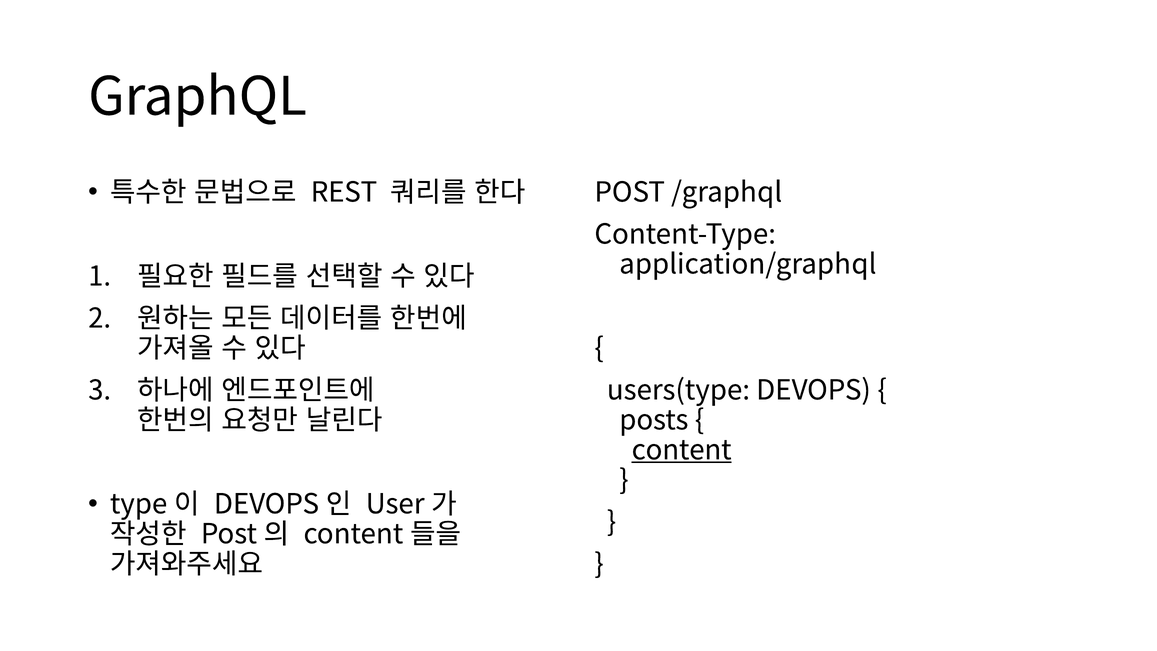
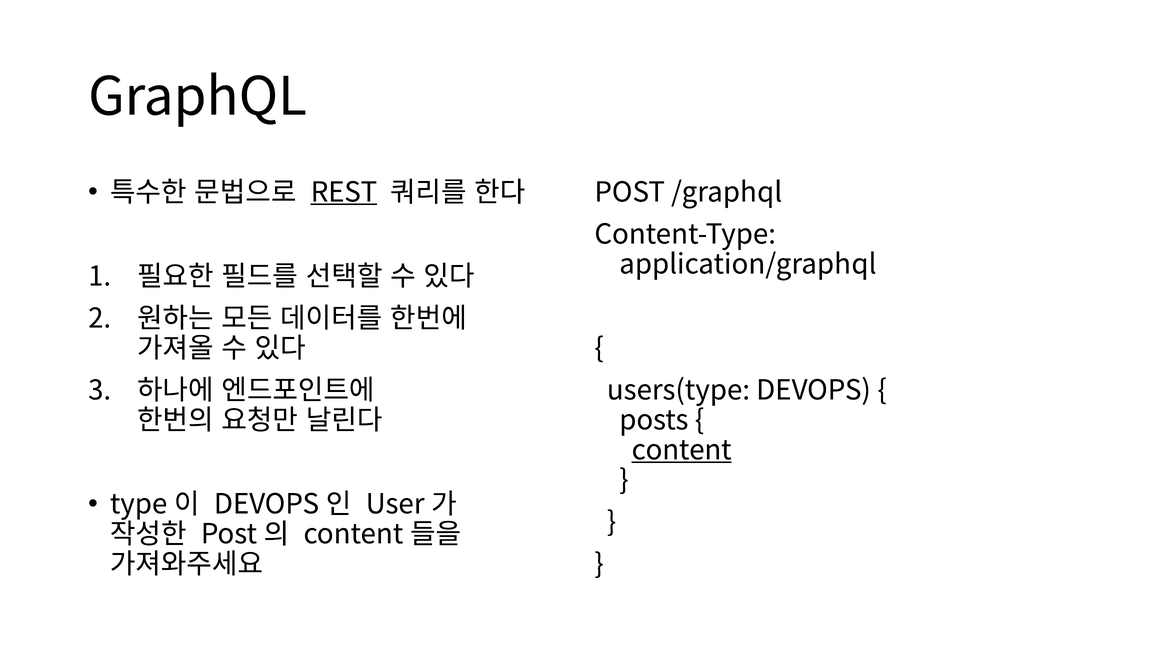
REST underline: none -> present
